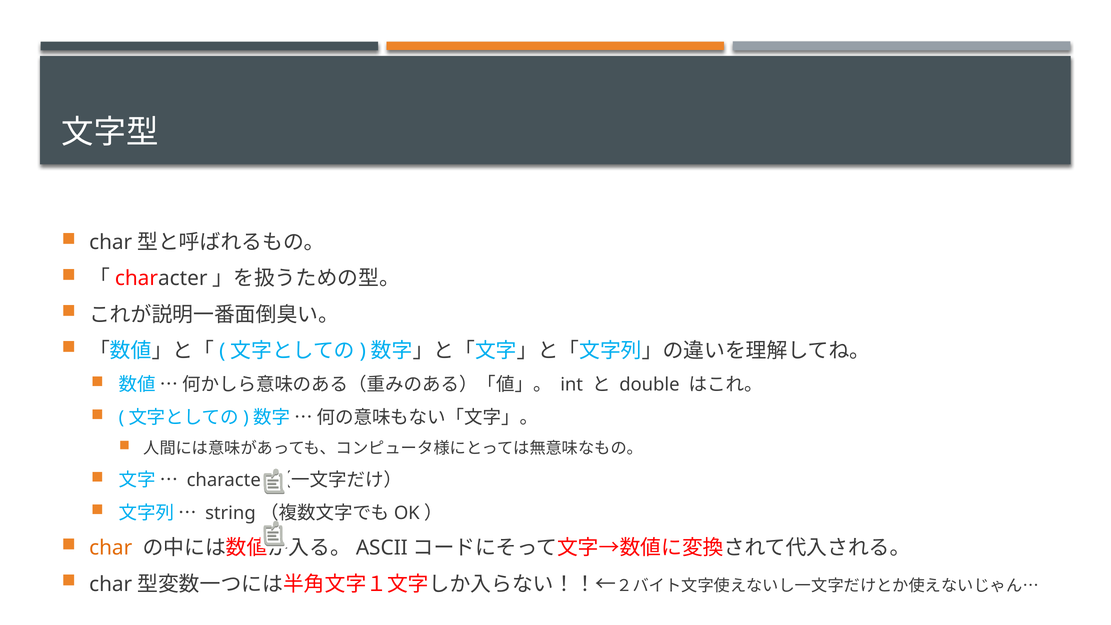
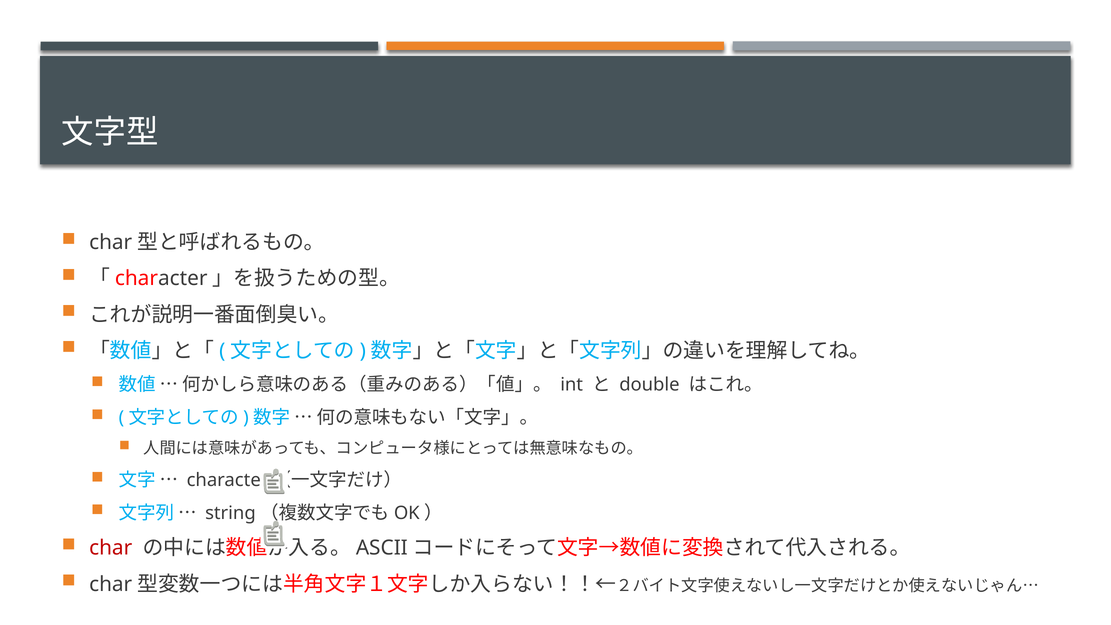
char colour: orange -> red
